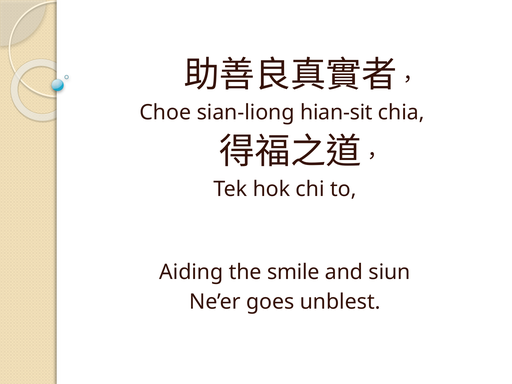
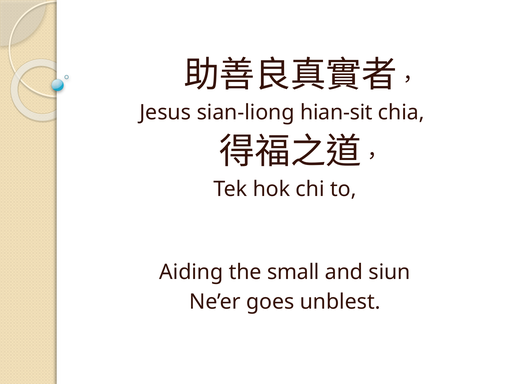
Choe: Choe -> Jesus
smile: smile -> small
